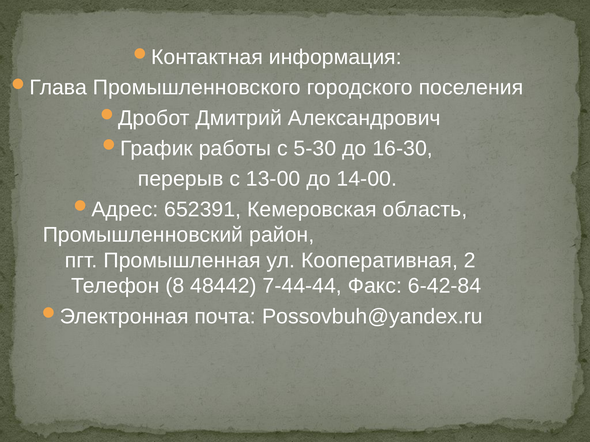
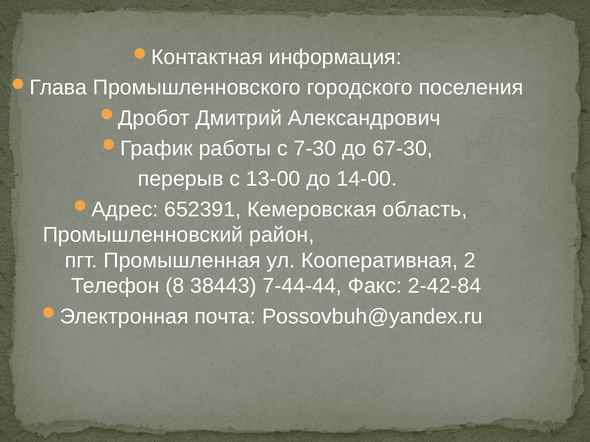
5-30: 5-30 -> 7-30
16-30: 16-30 -> 67-30
48442: 48442 -> 38443
6-42-84: 6-42-84 -> 2-42-84
